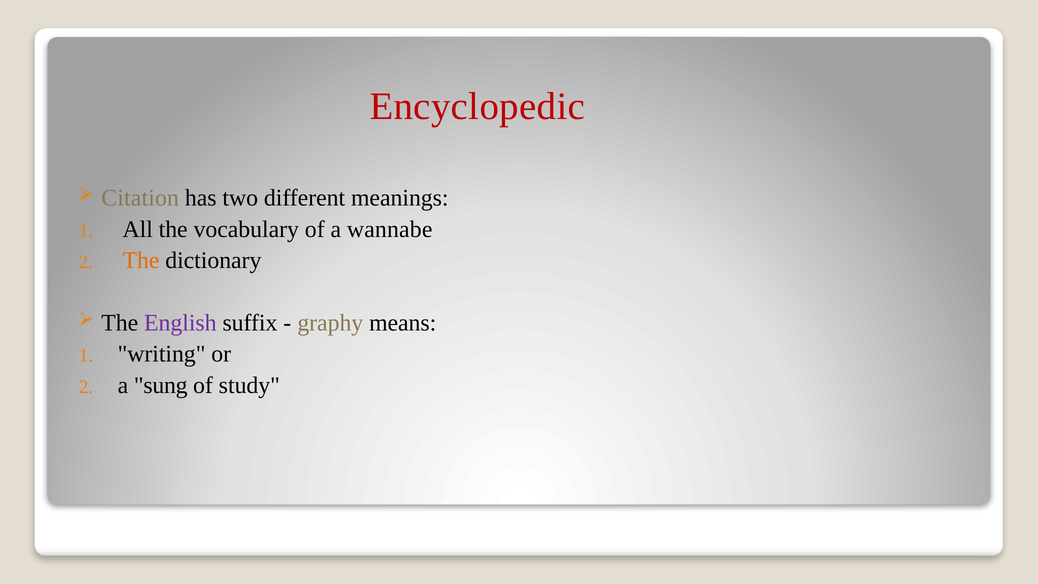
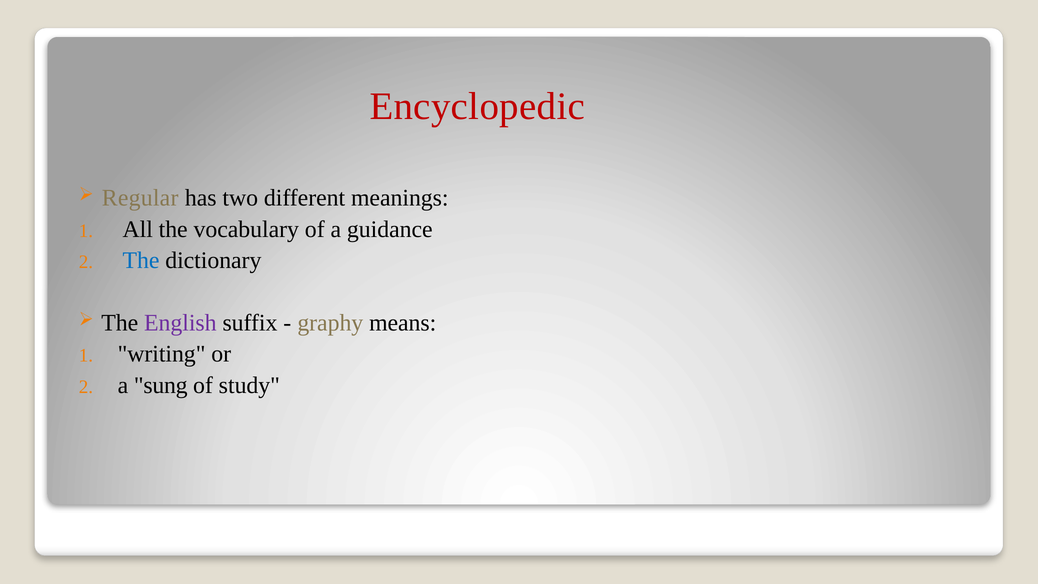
Citation: Citation -> Regular
wannabe: wannabe -> guidance
The at (141, 260) colour: orange -> blue
